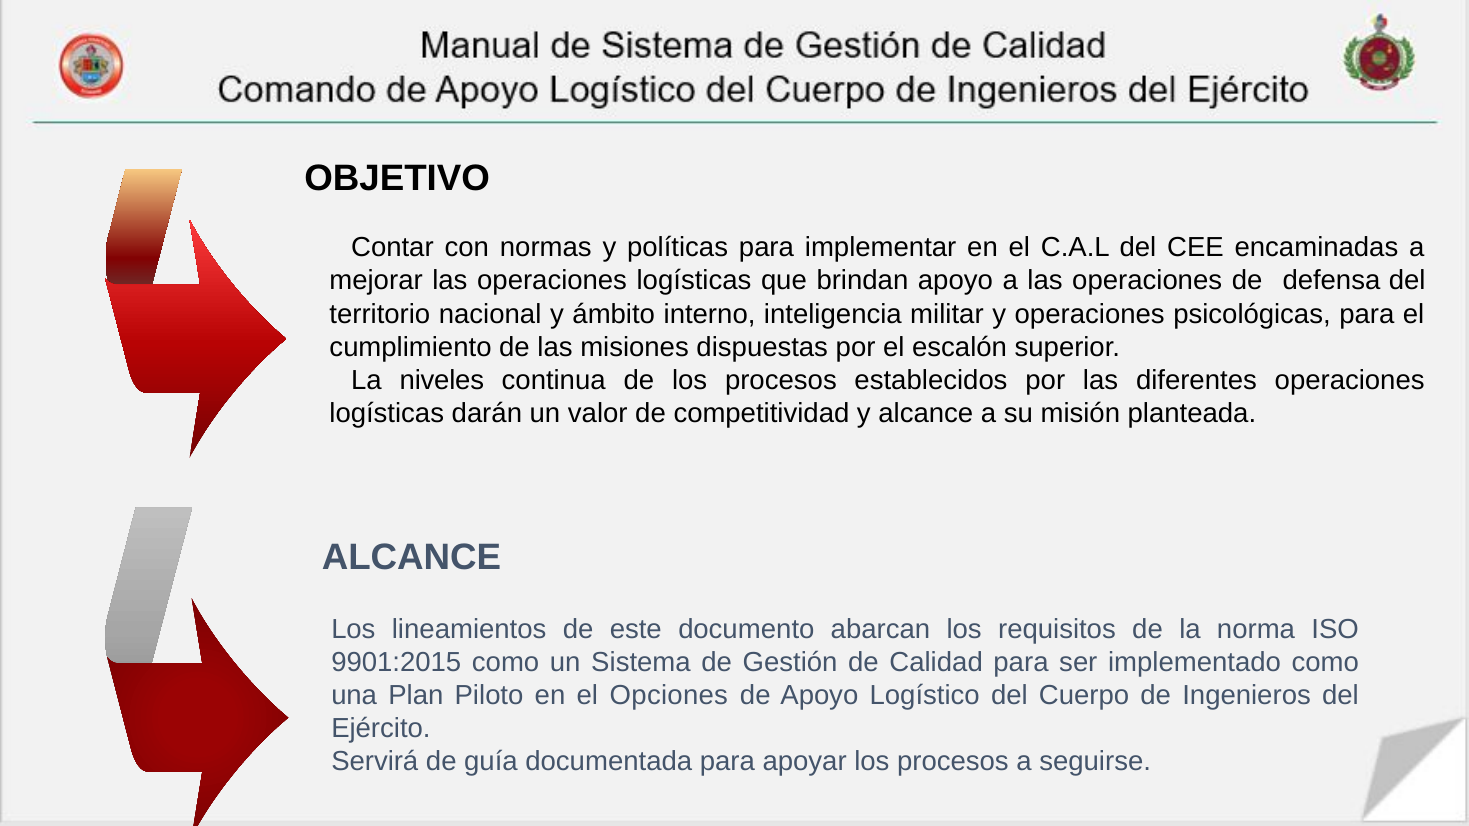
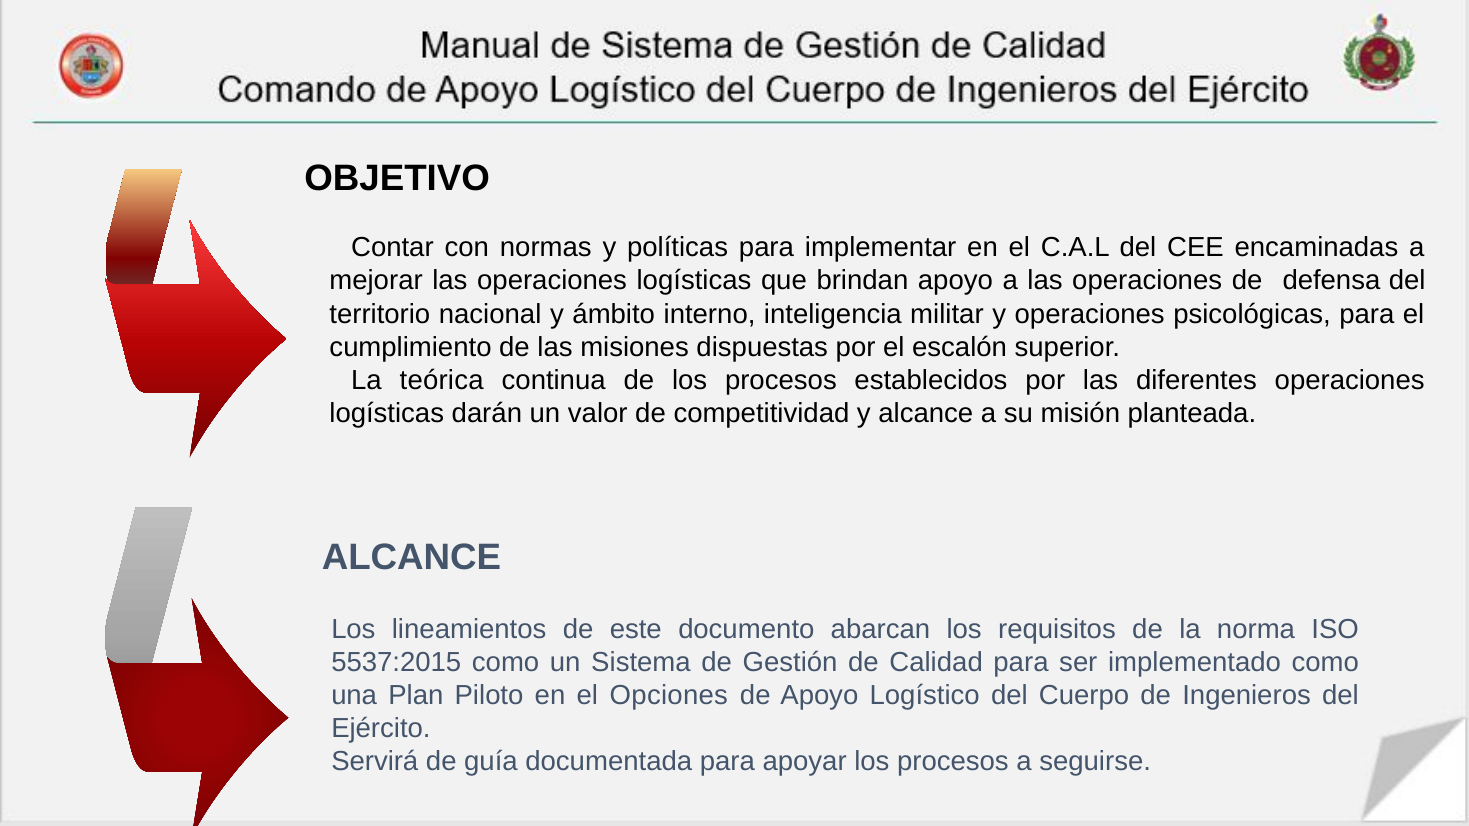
niveles: niveles -> teórica
9901:2015: 9901:2015 -> 5537:2015
